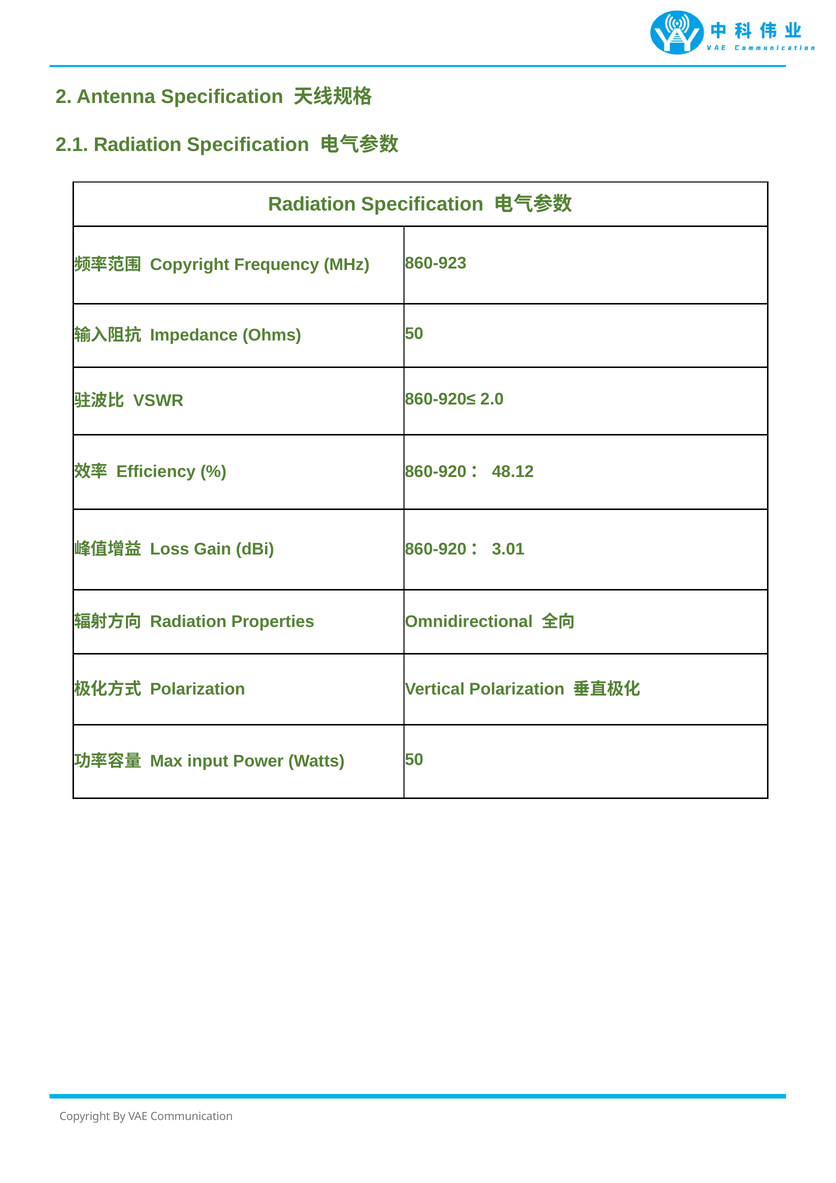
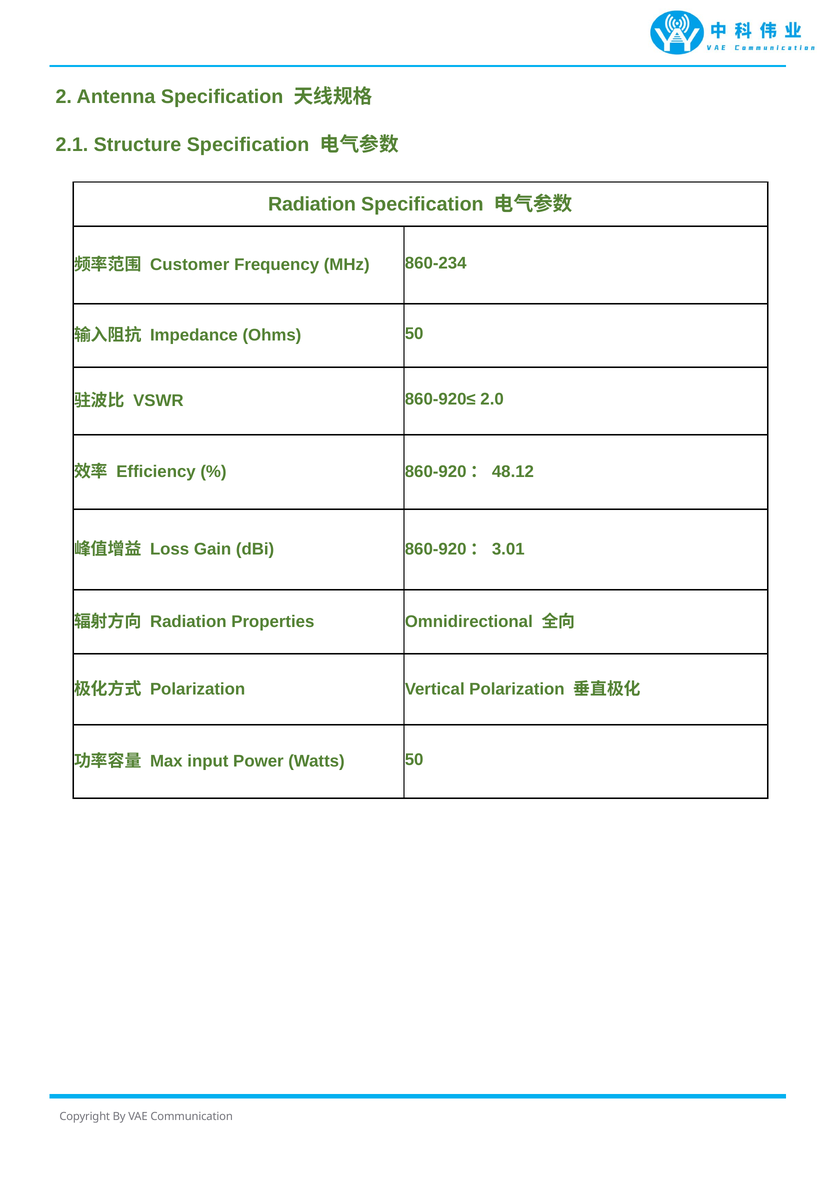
2.1 Radiation: Radiation -> Structure
Copyright at (190, 265): Copyright -> Customer
860-923: 860-923 -> 860-234
